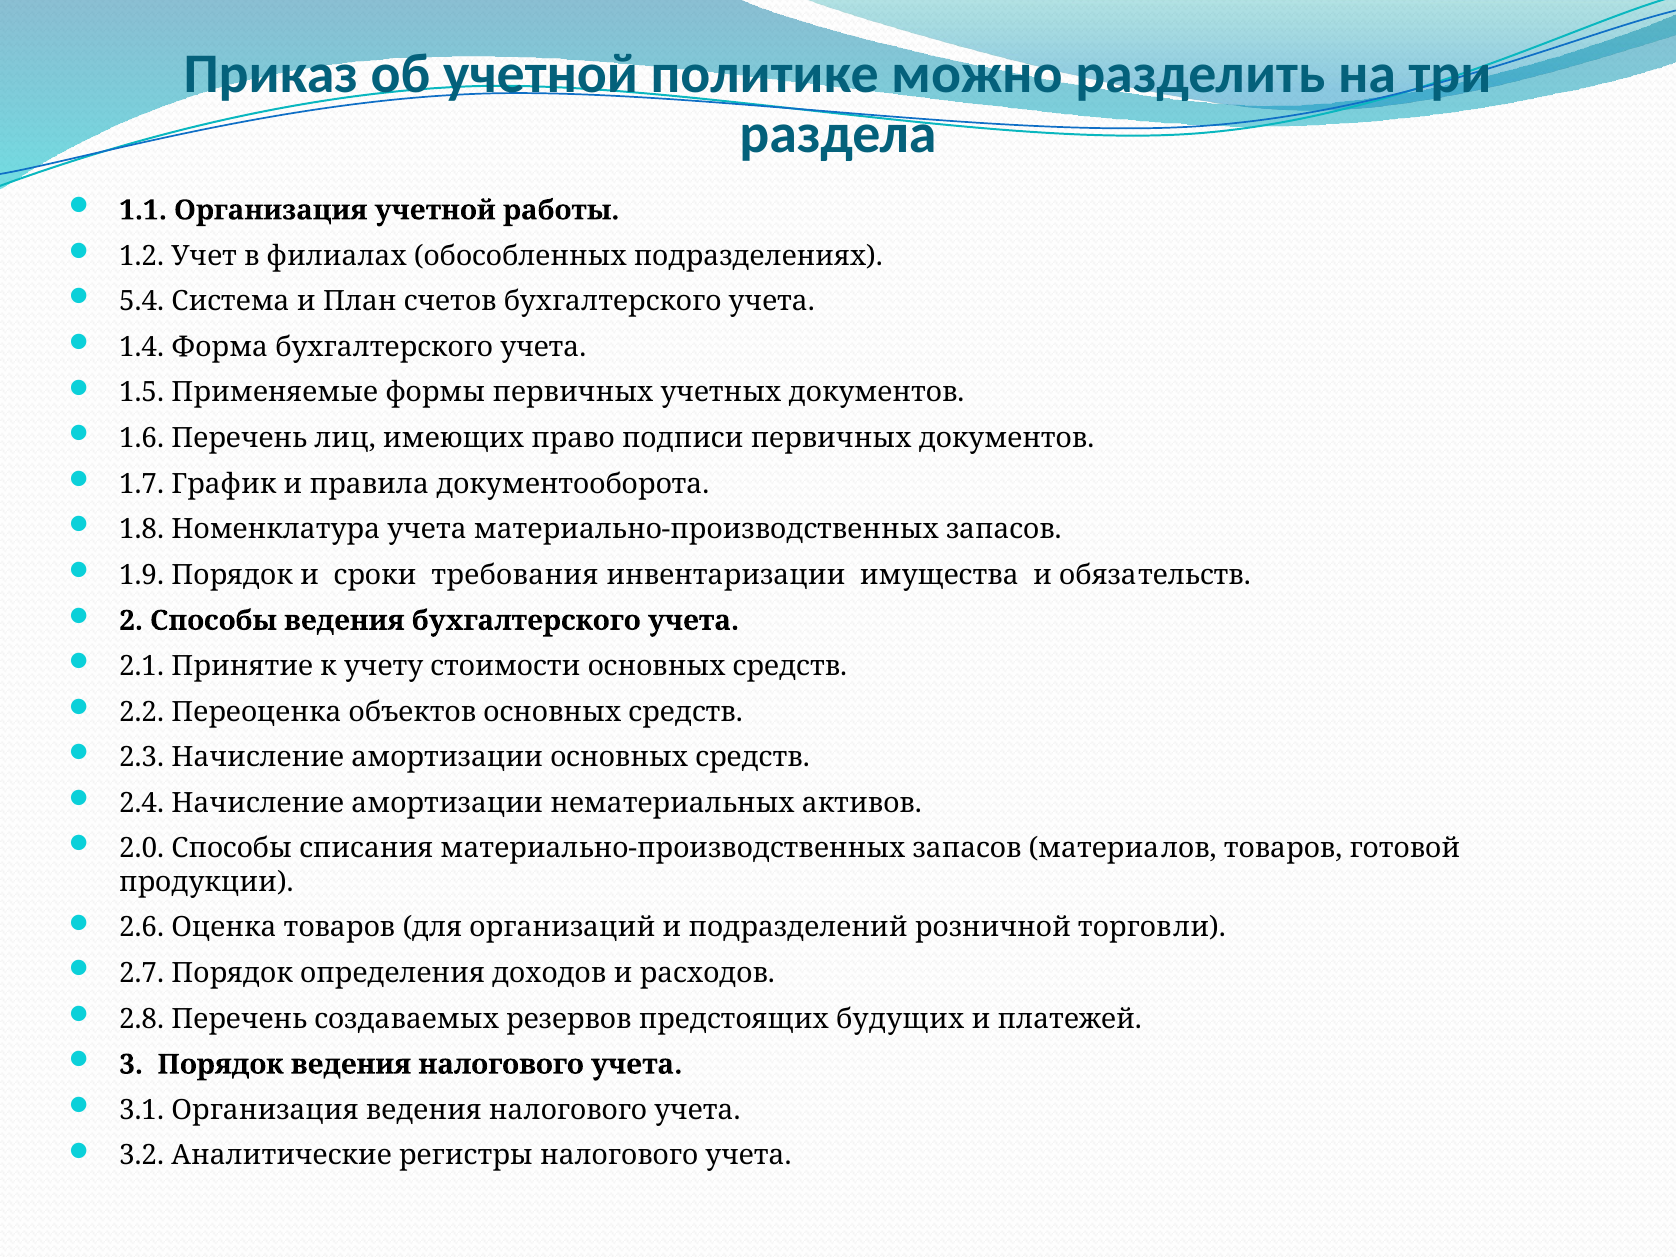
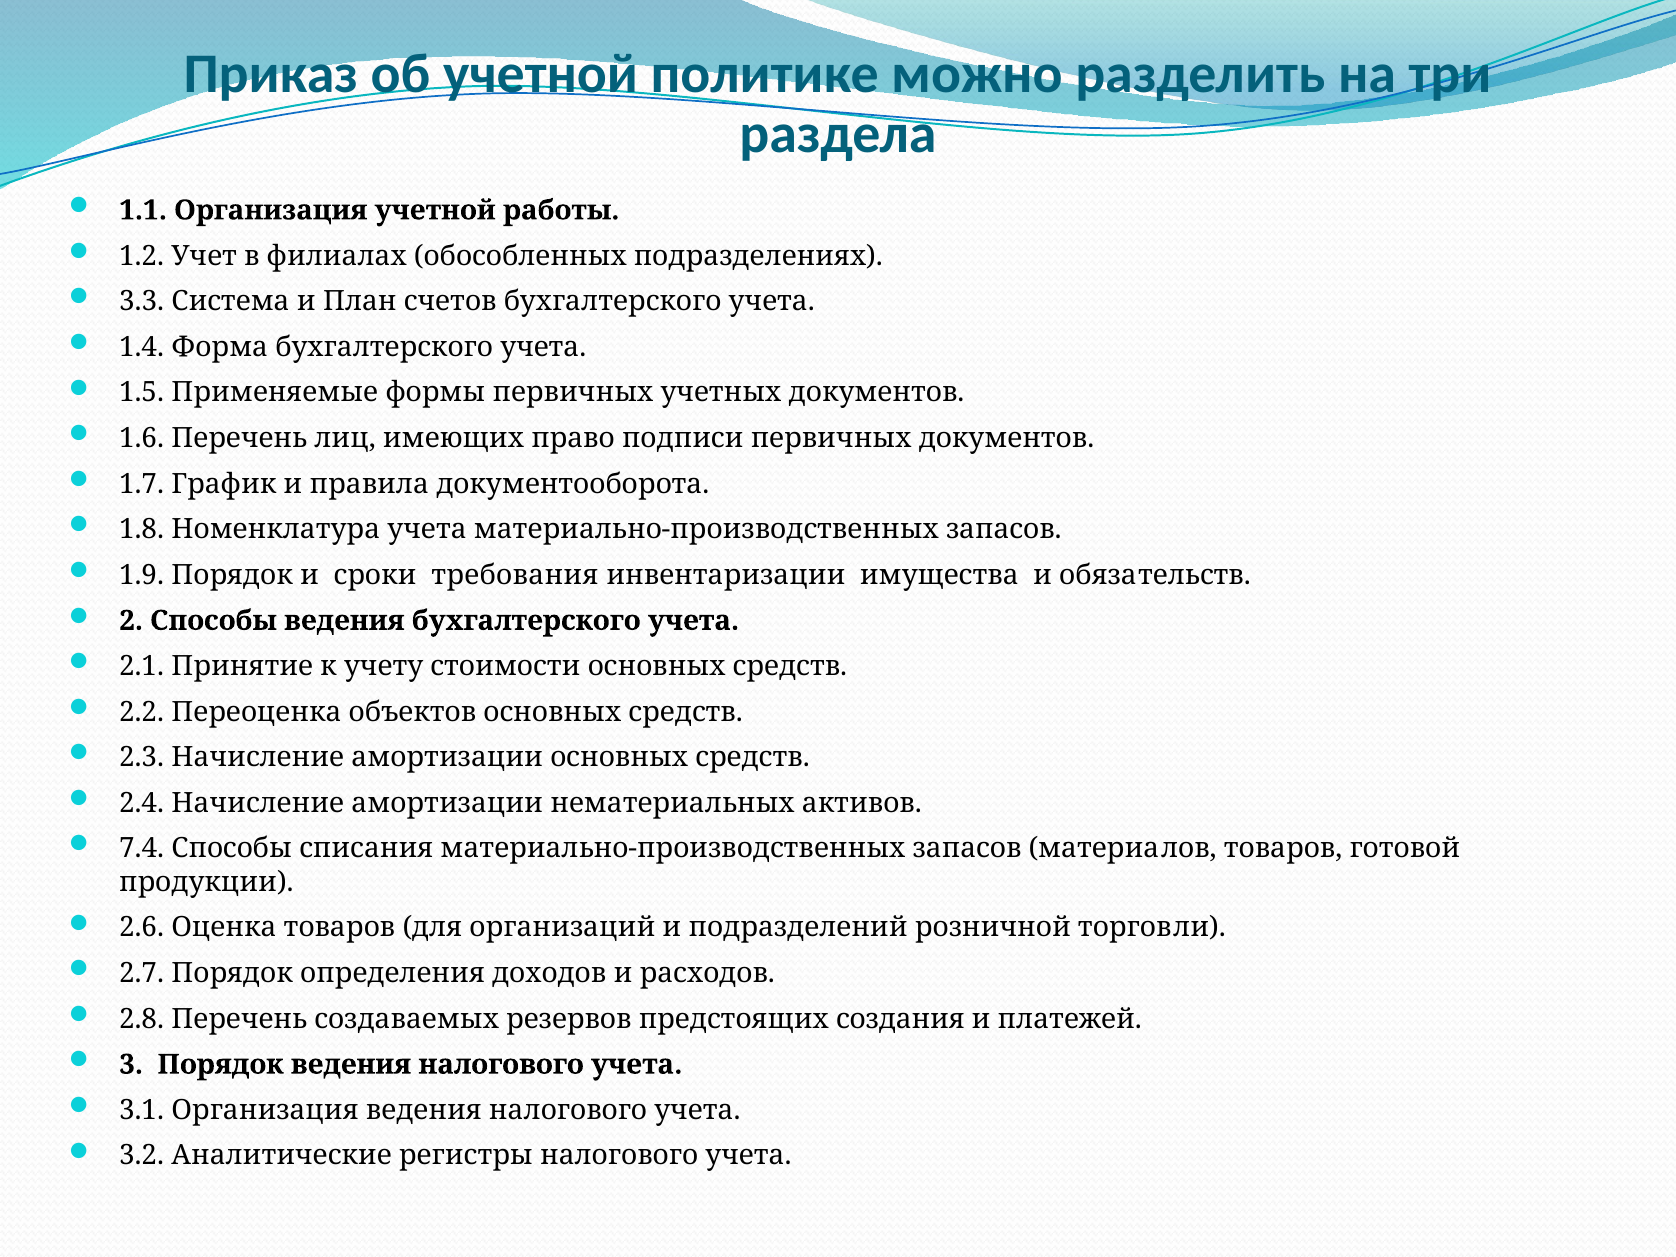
5.4: 5.4 -> 3.3
2.0: 2.0 -> 7.4
будущих: будущих -> создания
